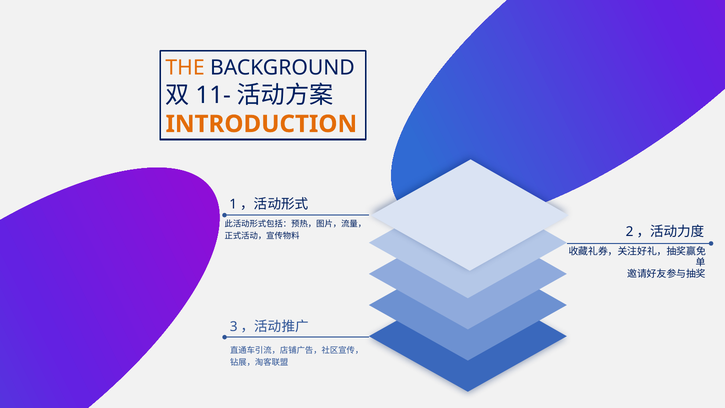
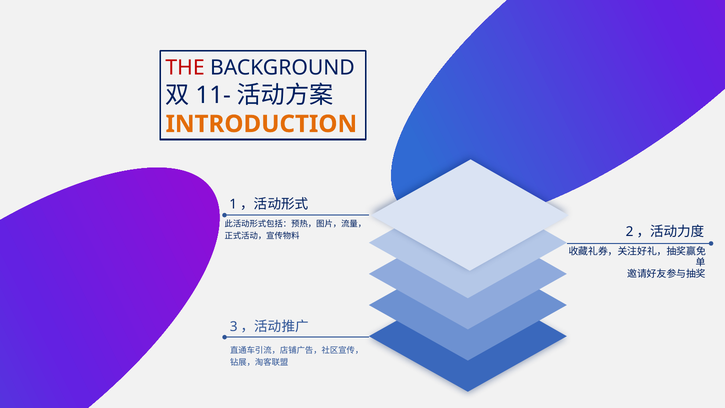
THE colour: orange -> red
